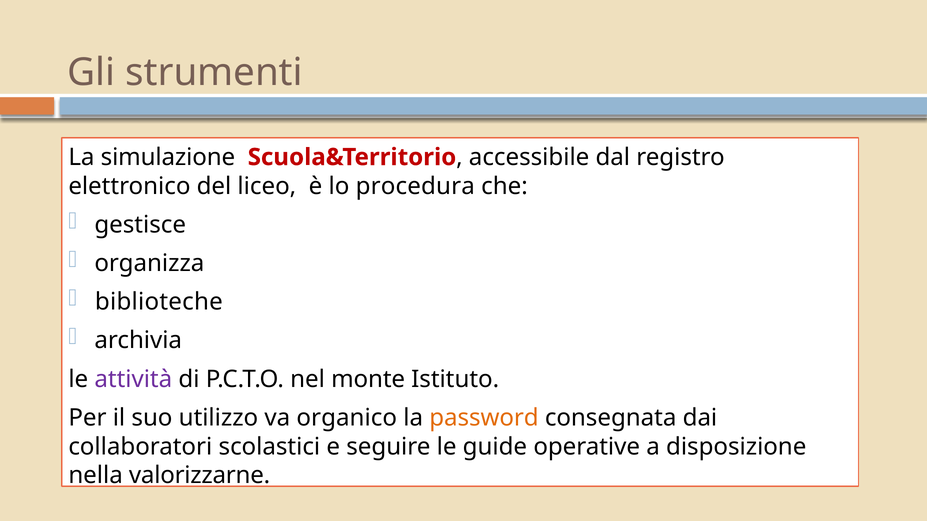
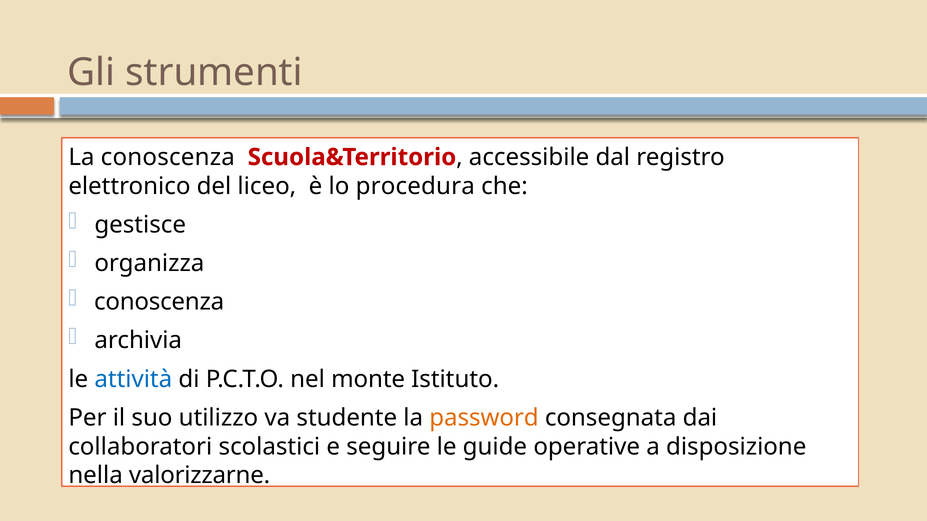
La simulazione: simulazione -> conoscenza
biblioteche at (159, 302): biblioteche -> conoscenza
attività colour: purple -> blue
organico: organico -> studente
